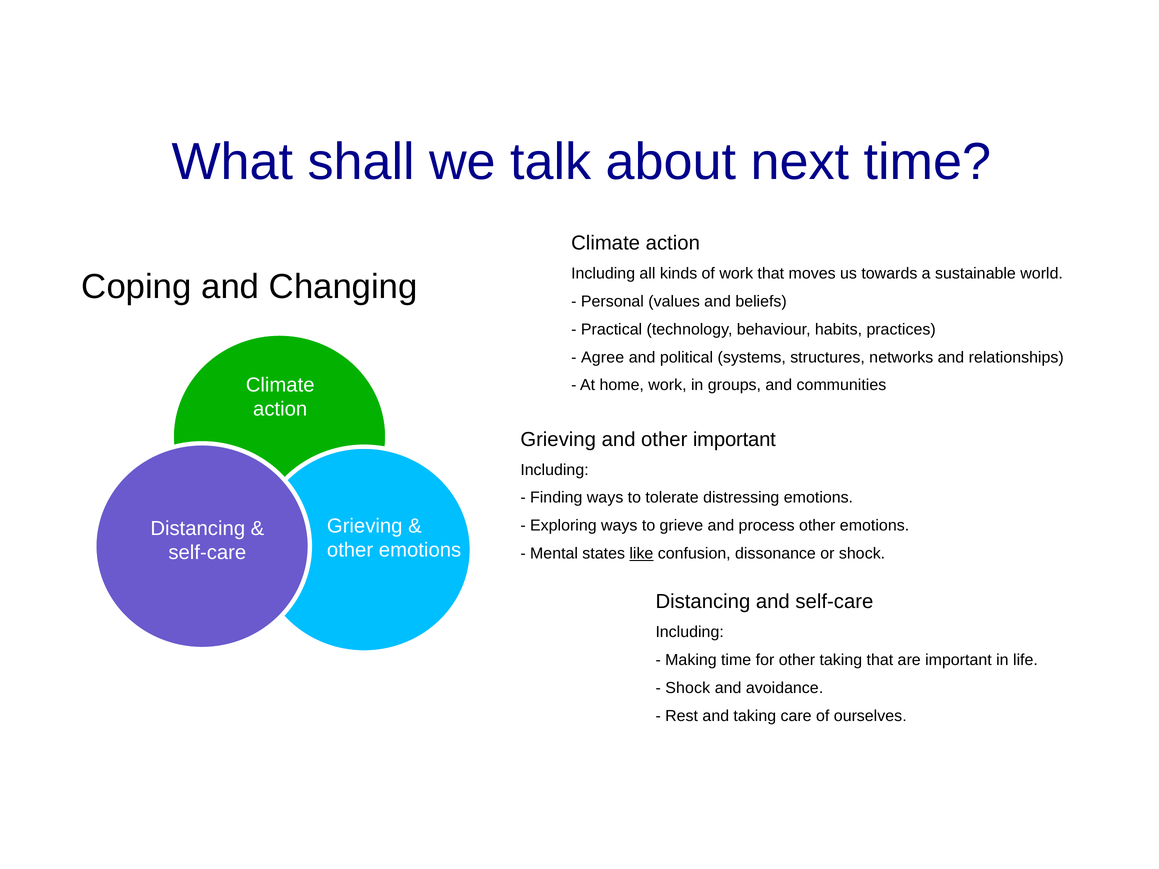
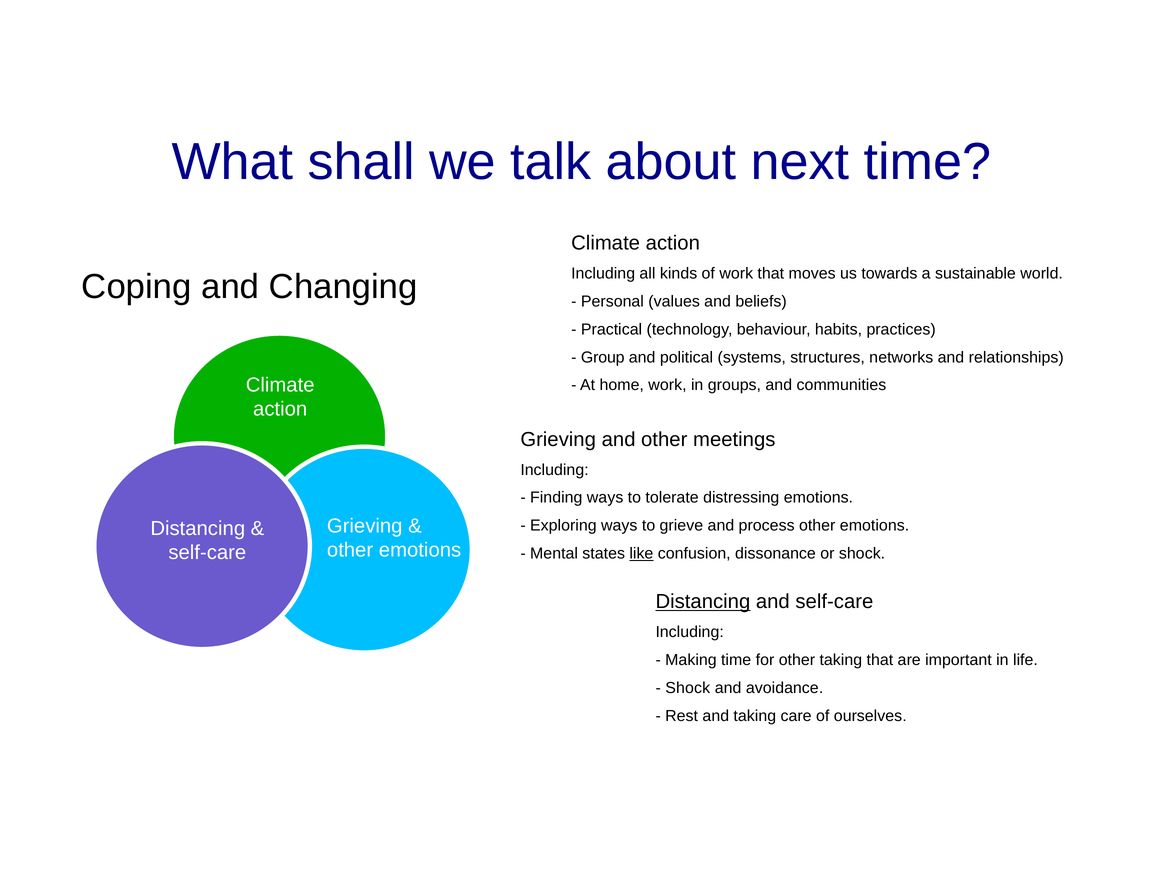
Agree: Agree -> Group
other important: important -> meetings
Distancing at (703, 602) underline: none -> present
